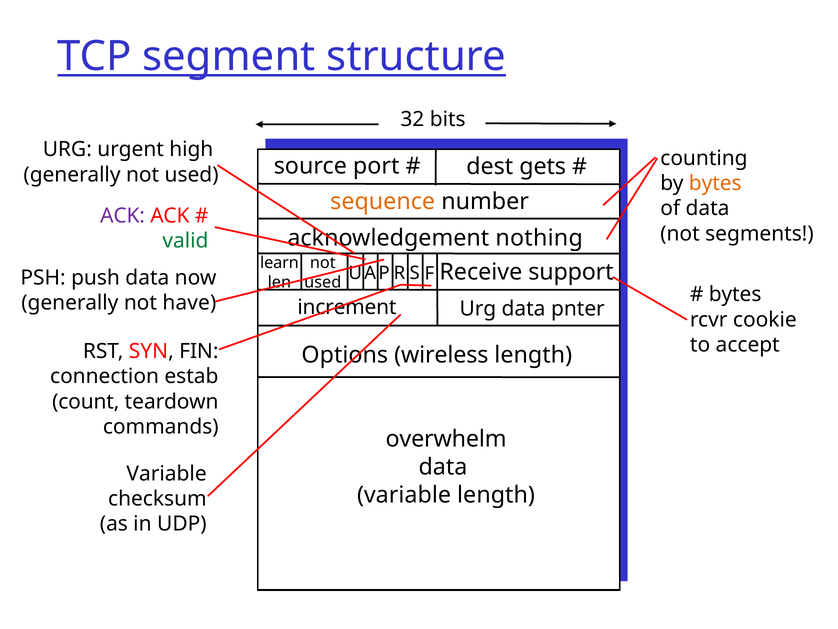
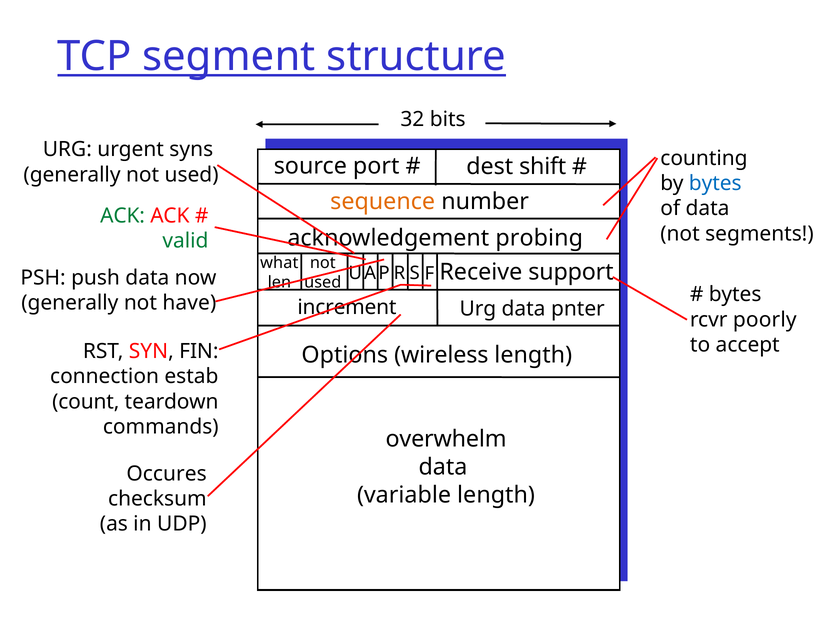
high: high -> syns
gets: gets -> shift
bytes at (715, 183) colour: orange -> blue
ACK at (123, 216) colour: purple -> green
nothing: nothing -> probing
learn: learn -> what
cookie: cookie -> poorly
Variable at (167, 473): Variable -> Occures
